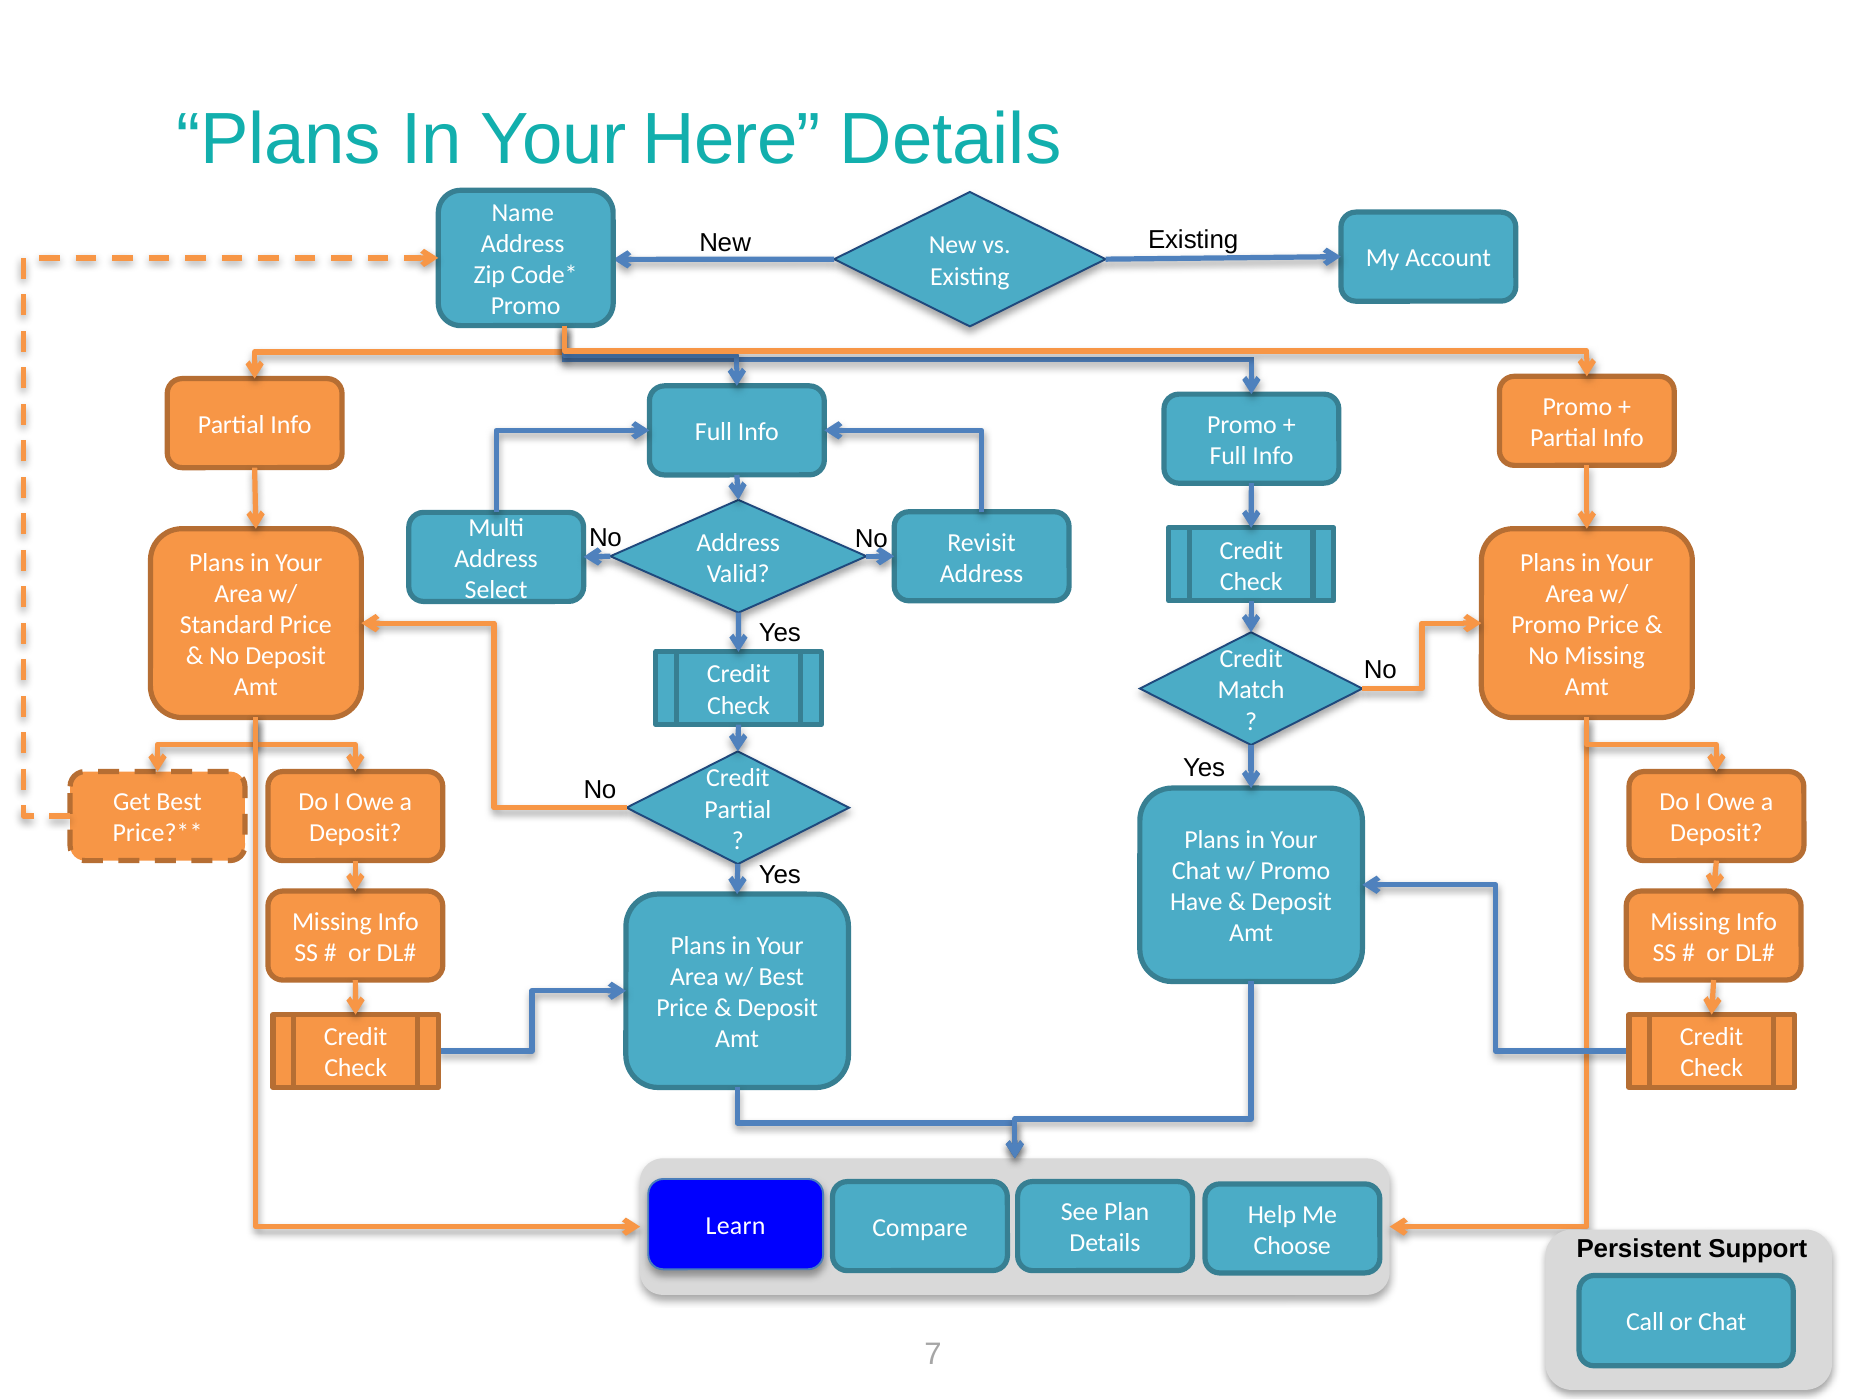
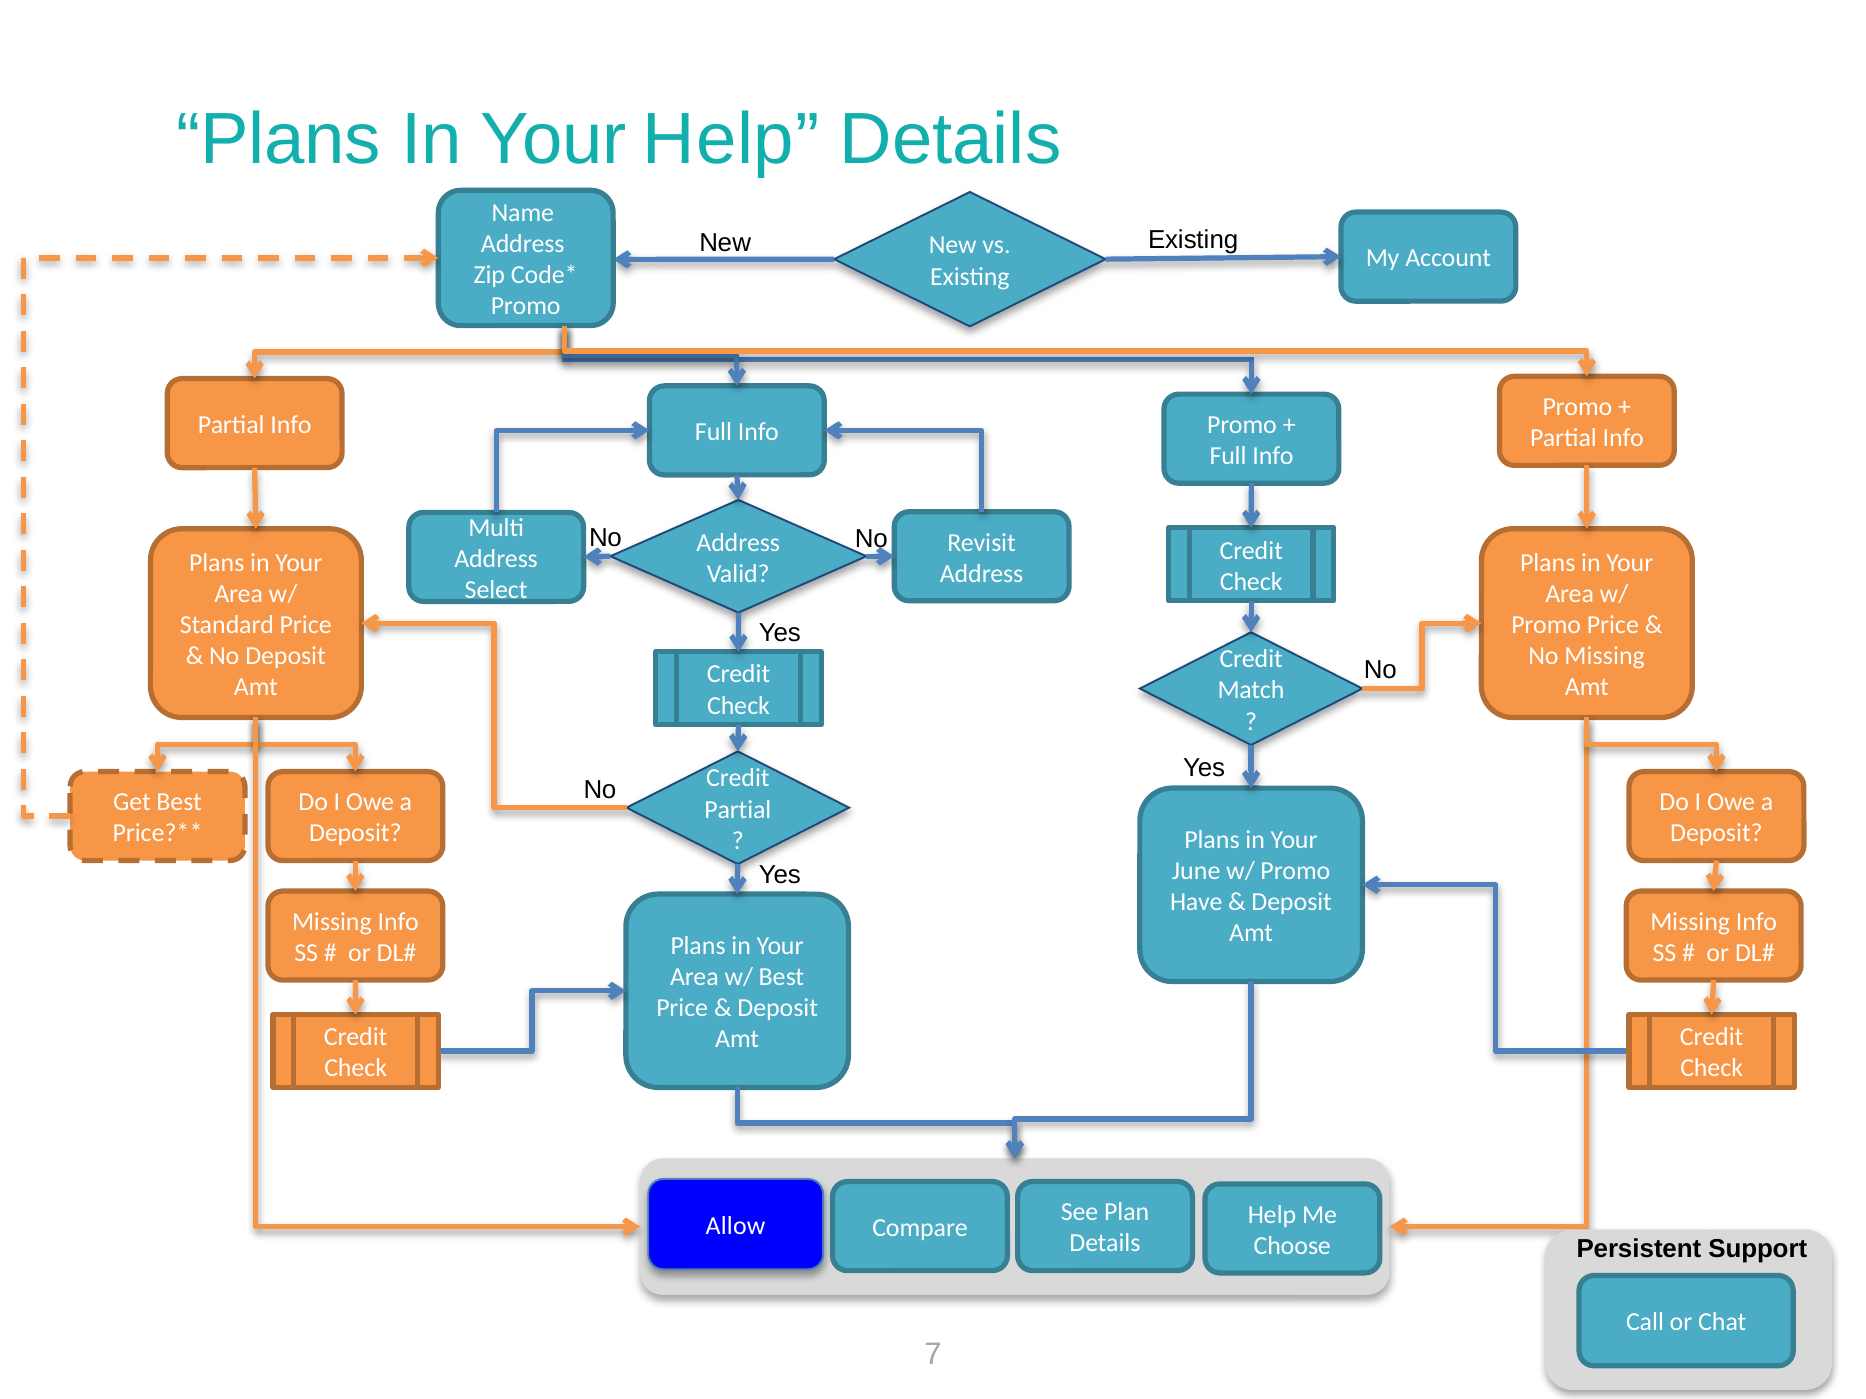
Your Here: Here -> Help
Chat at (1196, 871): Chat -> June
Learn: Learn -> Allow
